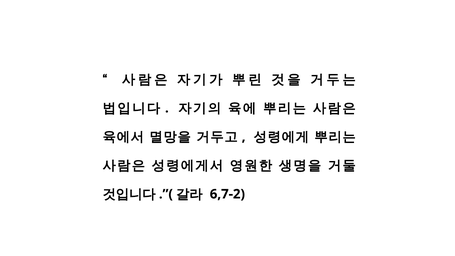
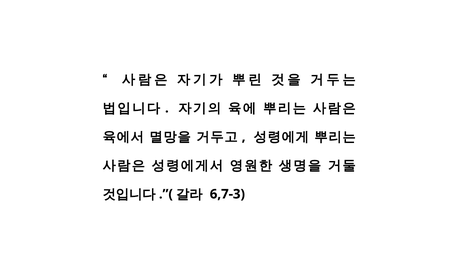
6,7-2: 6,7-2 -> 6,7-3
